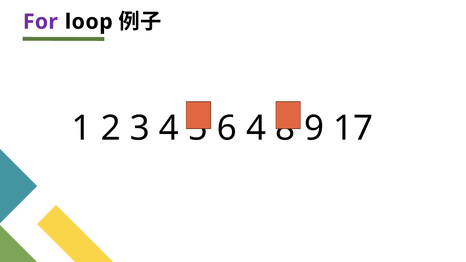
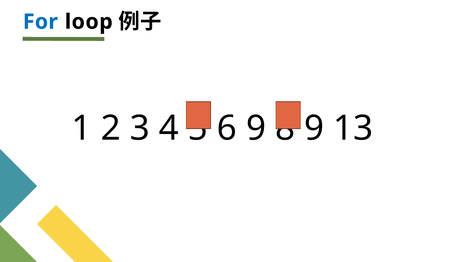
For colour: purple -> blue
6 4: 4 -> 9
17: 17 -> 13
